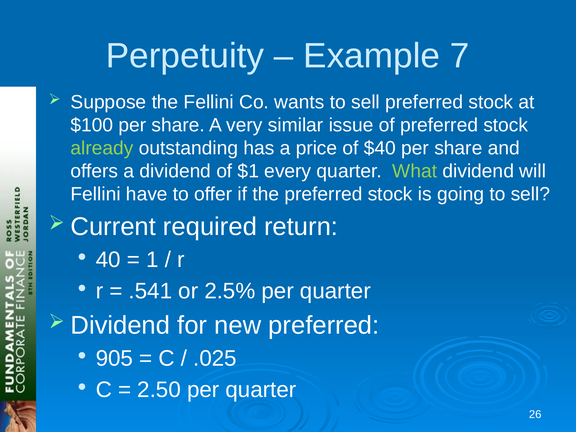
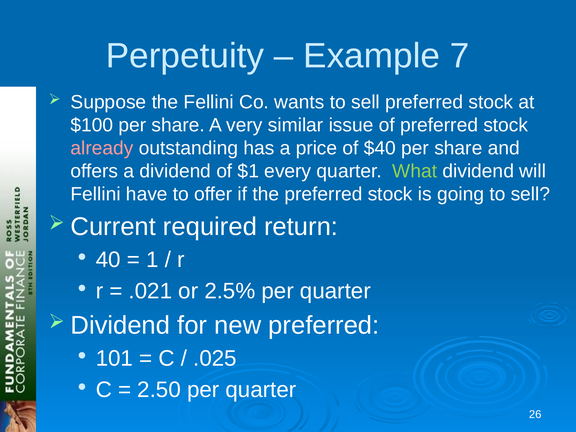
already colour: light green -> pink
.541: .541 -> .021
905: 905 -> 101
